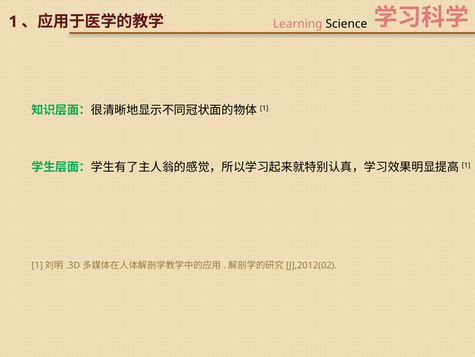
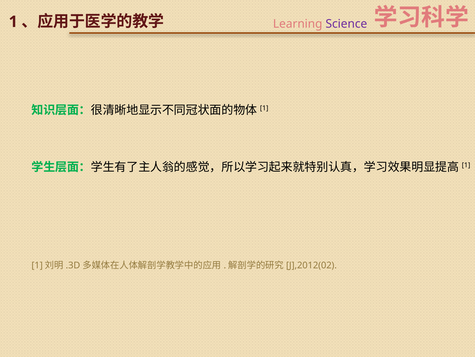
Science colour: black -> purple
